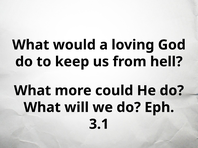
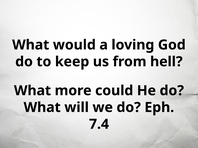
3.1: 3.1 -> 7.4
